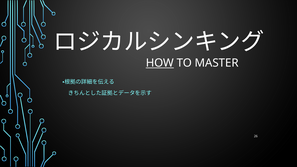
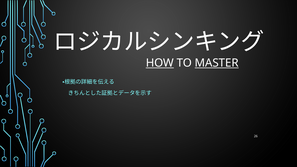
MASTER underline: none -> present
